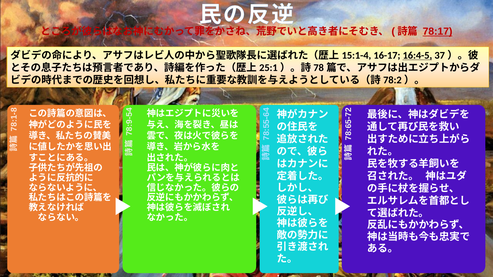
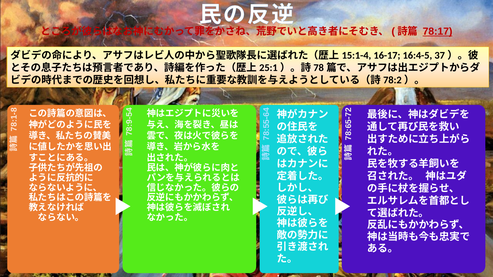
16:4-5 underline: present -> none
